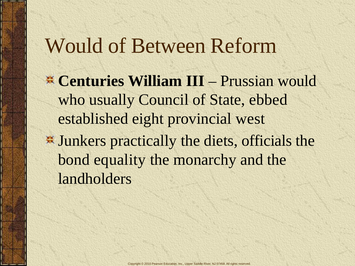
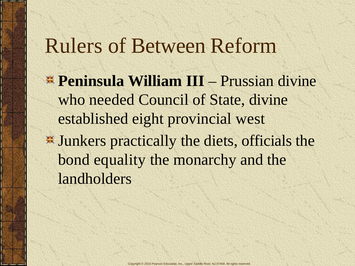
Would at (74, 46): Would -> Rulers
Centuries: Centuries -> Peninsula
Prussian would: would -> divine
usually: usually -> needed
State ebbed: ebbed -> divine
